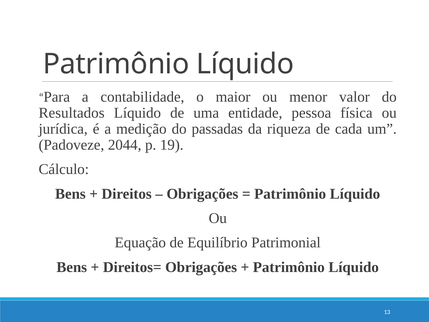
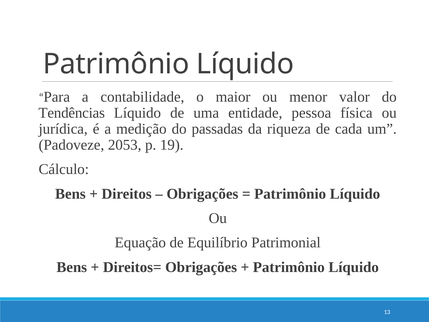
Resultados: Resultados -> Tendências
2044: 2044 -> 2053
